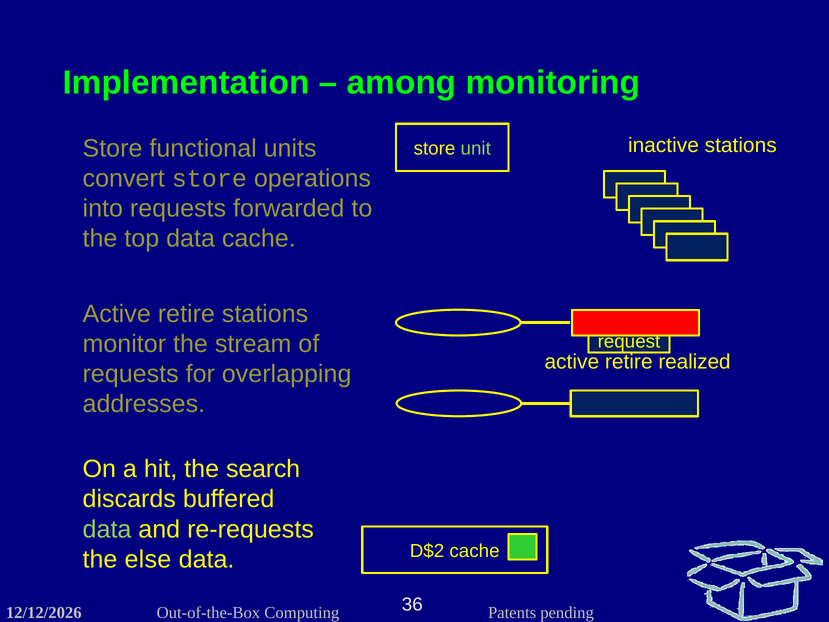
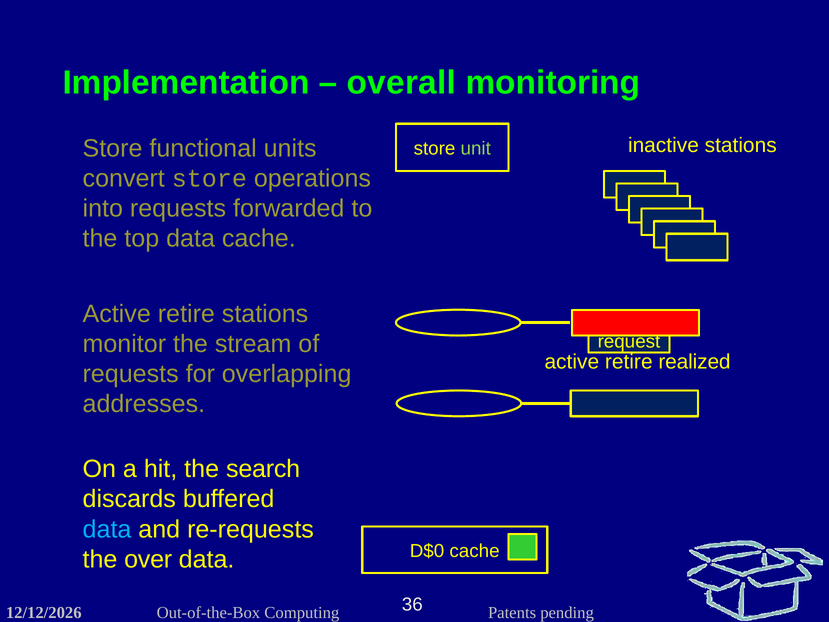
among: among -> overall
data at (107, 529) colour: light green -> light blue
D$2: D$2 -> D$0
else: else -> over
